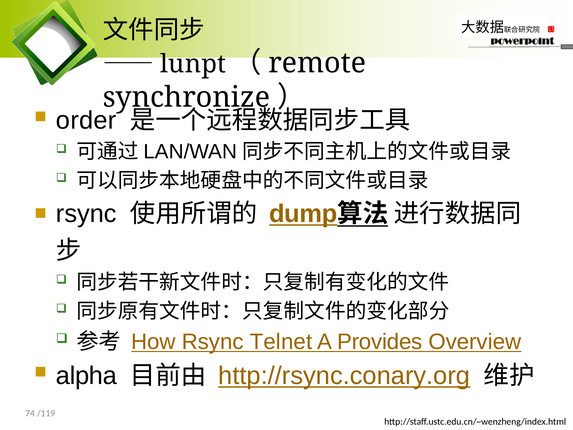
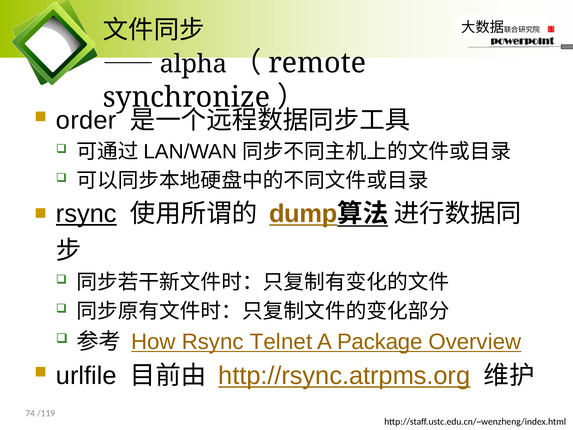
lunpt: lunpt -> alpha
rsync at (86, 214) underline: none -> present
Provides: Provides -> Package
alpha: alpha -> urlfile
http://rsync.conary.org: http://rsync.conary.org -> http://rsync.atrpms.org
